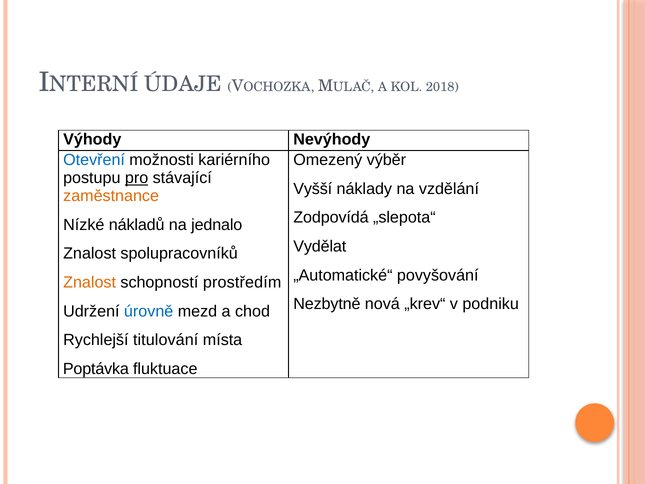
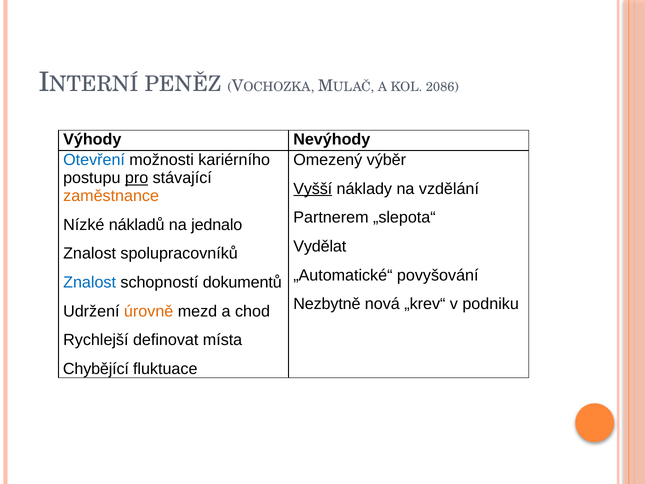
ÚDAJE: ÚDAJE -> PENĚZ
2018: 2018 -> 2086
Vyšší underline: none -> present
Zodpovídá: Zodpovídá -> Partnerem
Znalost at (90, 282) colour: orange -> blue
prostředím: prostředím -> dokumentů
úrovně colour: blue -> orange
titulování: titulování -> definovat
Poptávka: Poptávka -> Chybějící
